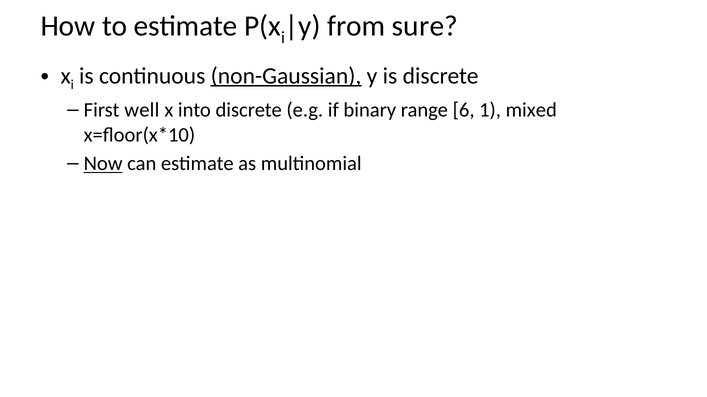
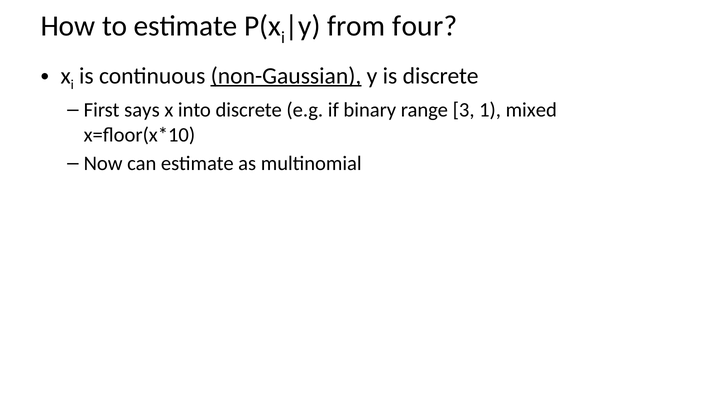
sure: sure -> four
well: well -> says
6: 6 -> 3
Now underline: present -> none
